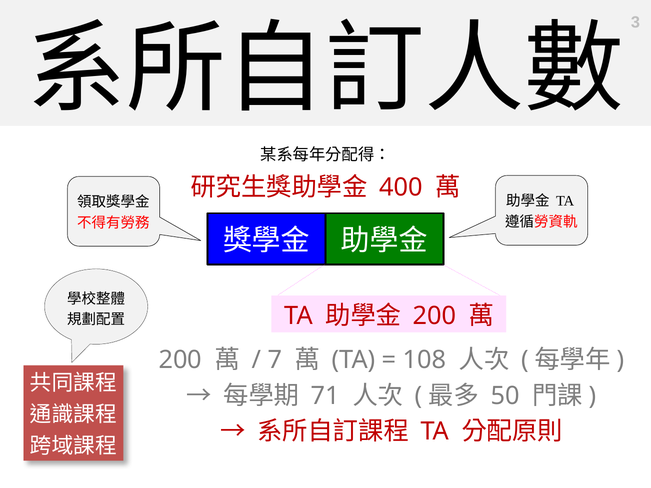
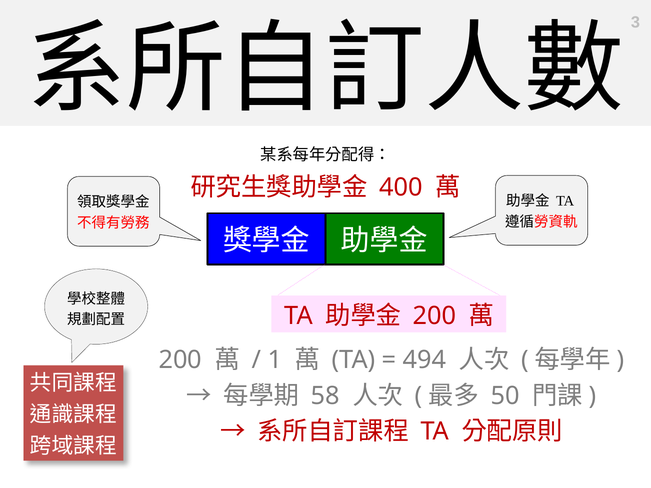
7: 7 -> 1
108: 108 -> 494
71: 71 -> 58
